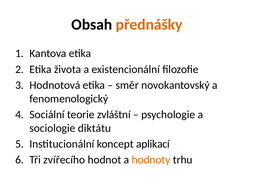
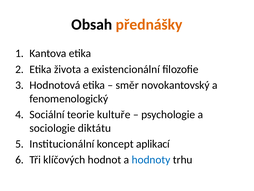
zvláštní: zvláštní -> kultuře
zvířecího: zvířecího -> klíčových
hodnoty colour: orange -> blue
